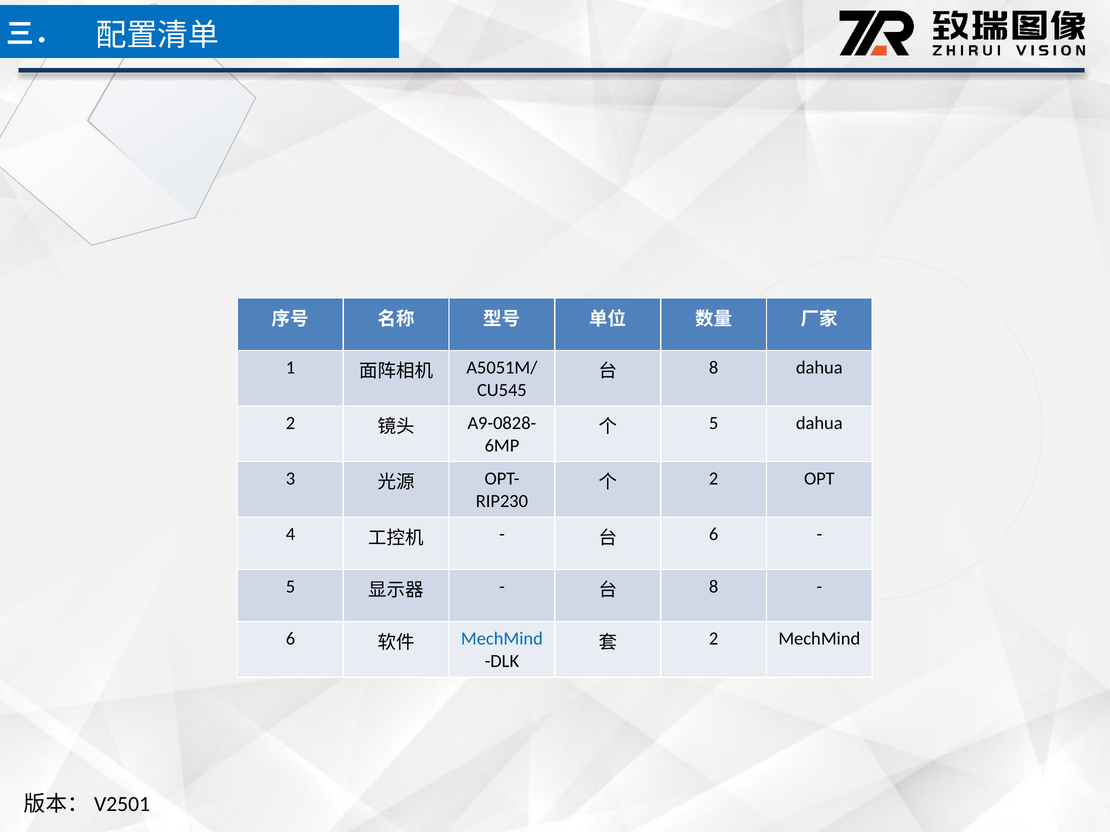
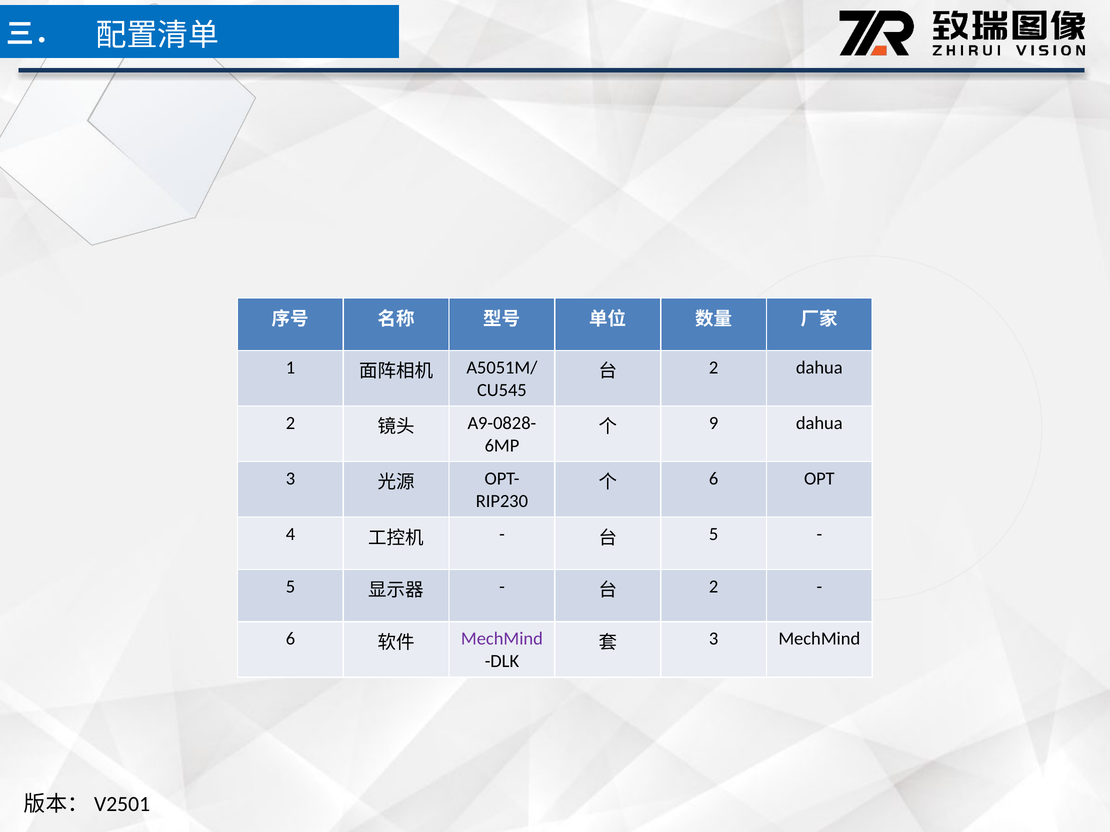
8 at (714, 368): 8 -> 2
5 at (714, 423): 5 -> 9
2 at (714, 479): 2 -> 6
6 at (714, 534): 6 -> 5
8 at (714, 587): 8 -> 2
MechMind at (502, 639) colour: blue -> purple
2 at (714, 639): 2 -> 3
